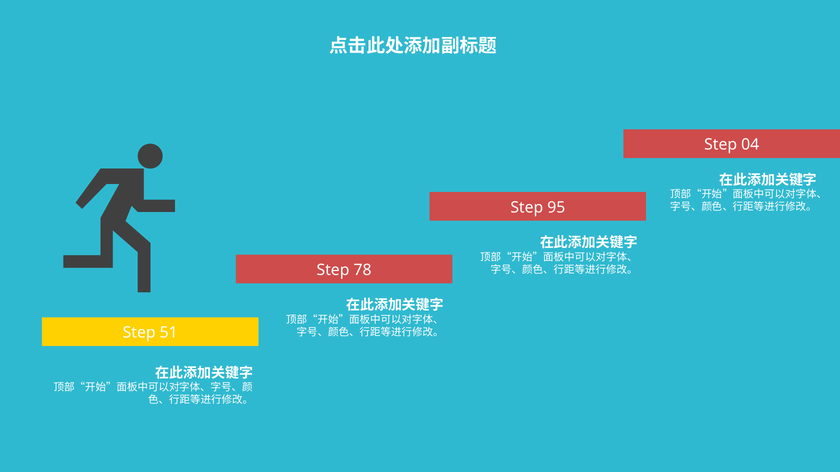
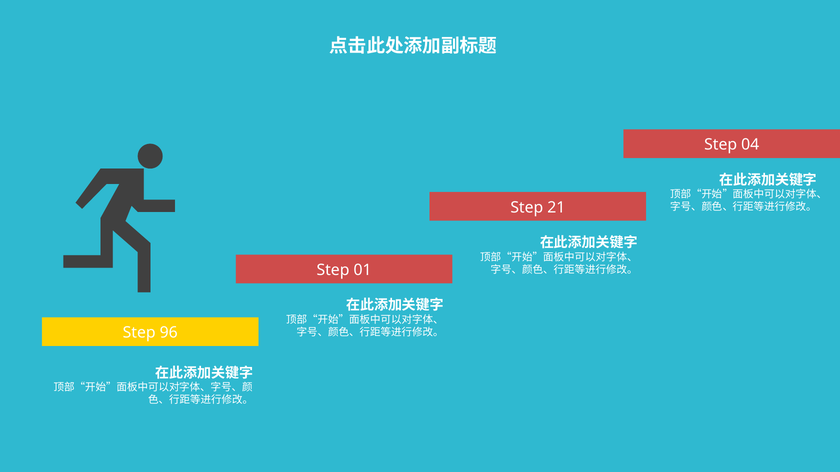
95: 95 -> 21
78: 78 -> 01
51: 51 -> 96
